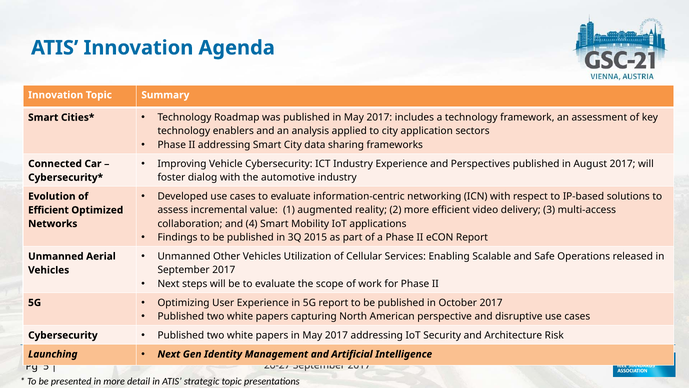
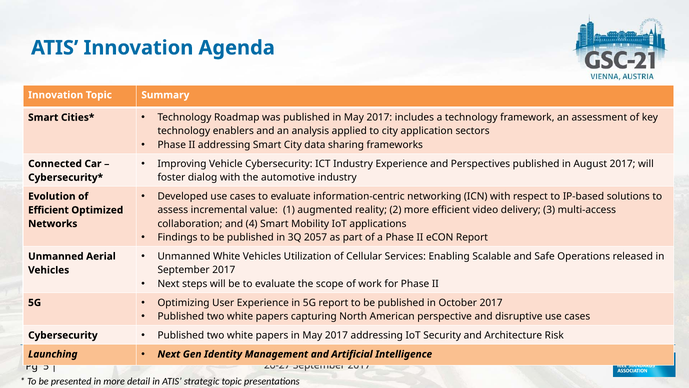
2015: 2015 -> 2057
Unmanned Other: Other -> White
